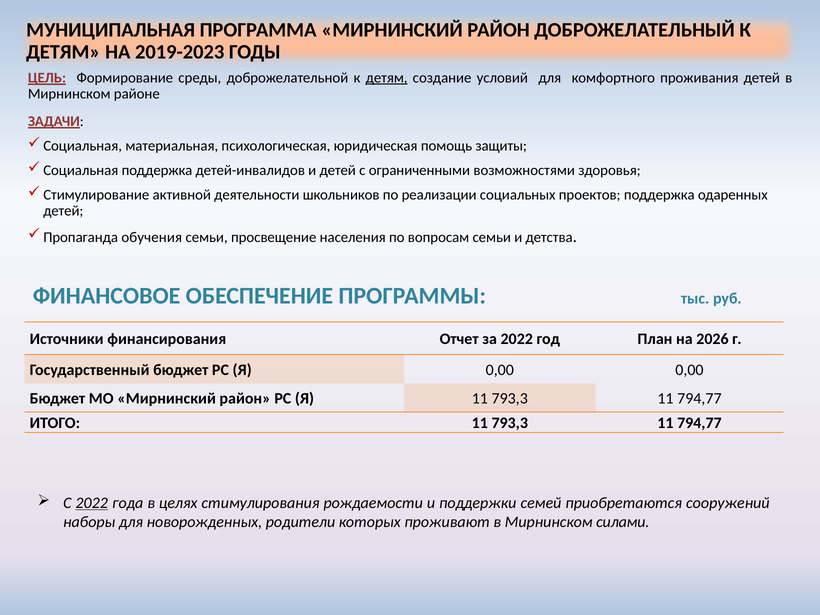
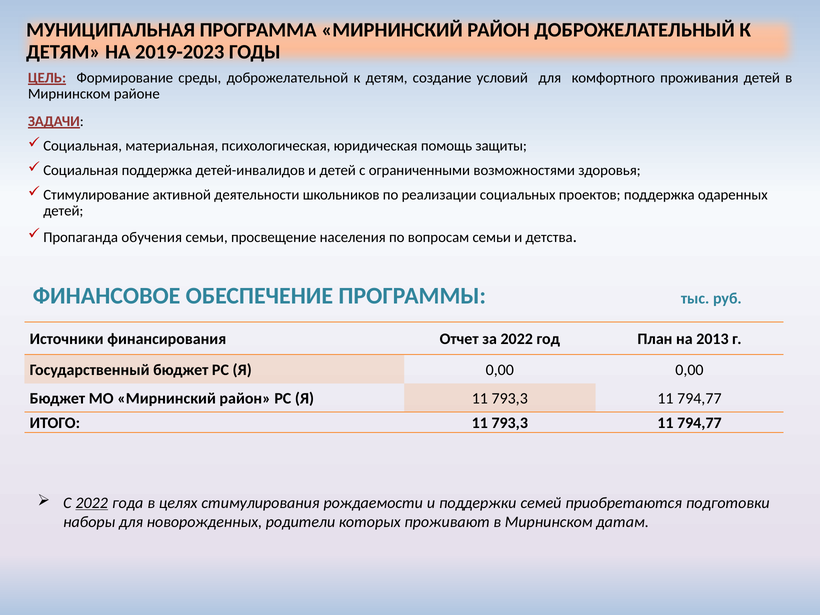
детям at (387, 78) underline: present -> none
2026: 2026 -> 2013
сооружений: сооружений -> подготовки
силами: силами -> датам
